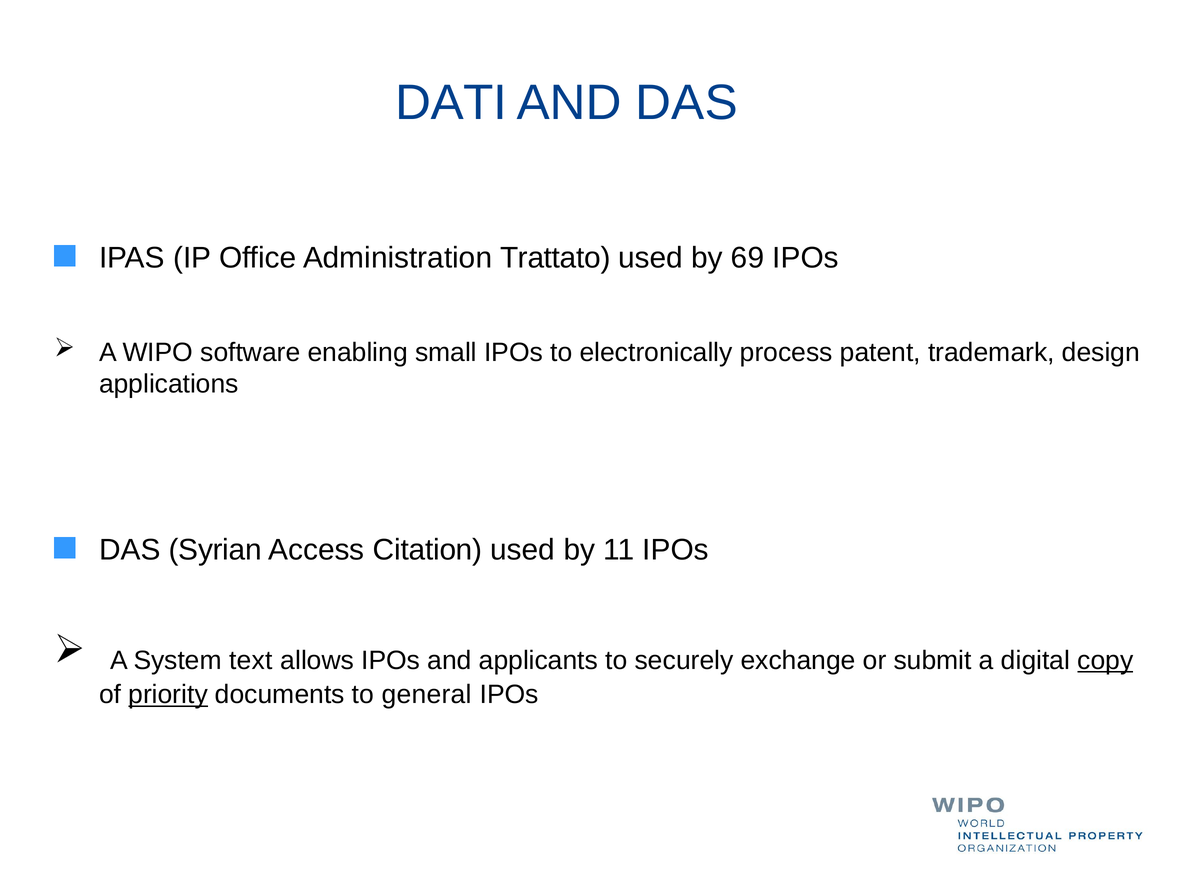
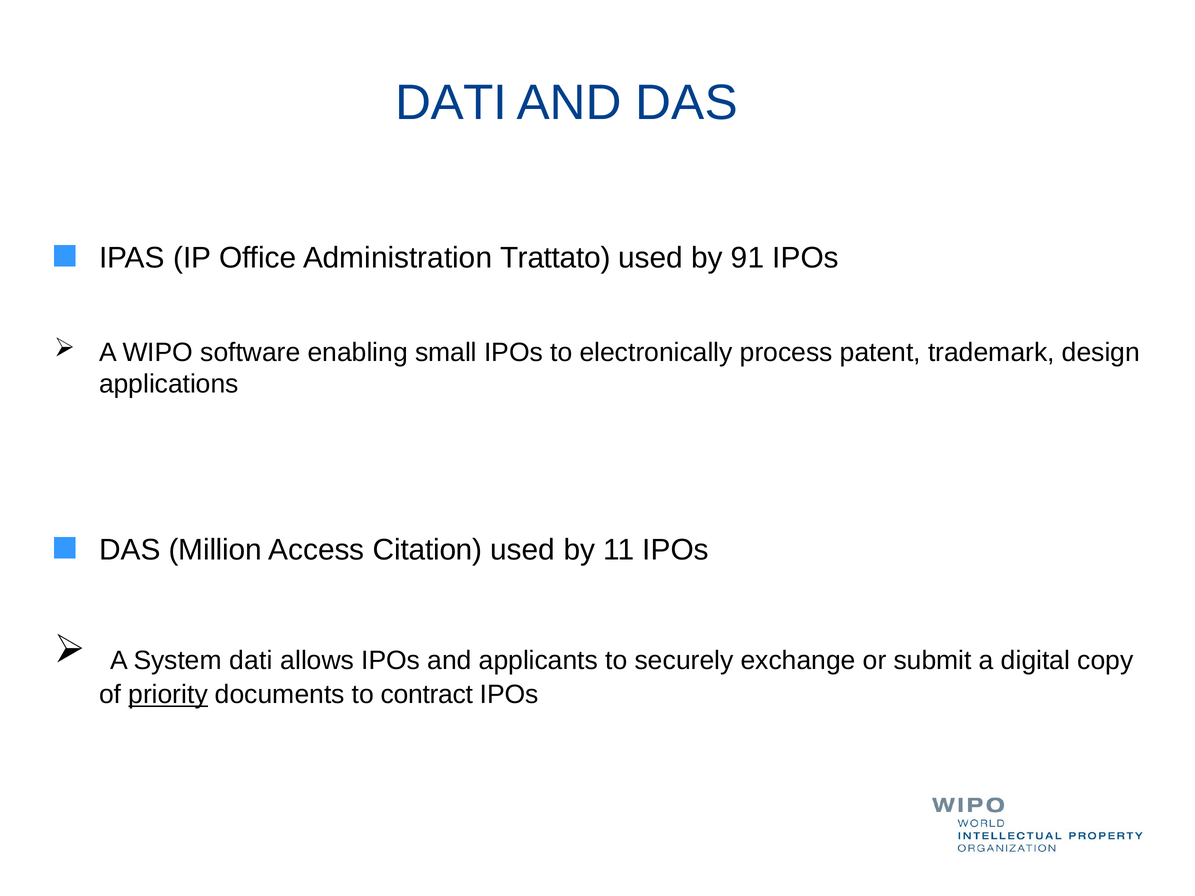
69: 69 -> 91
Syrian: Syrian -> Million
System text: text -> dati
copy underline: present -> none
general: general -> contract
